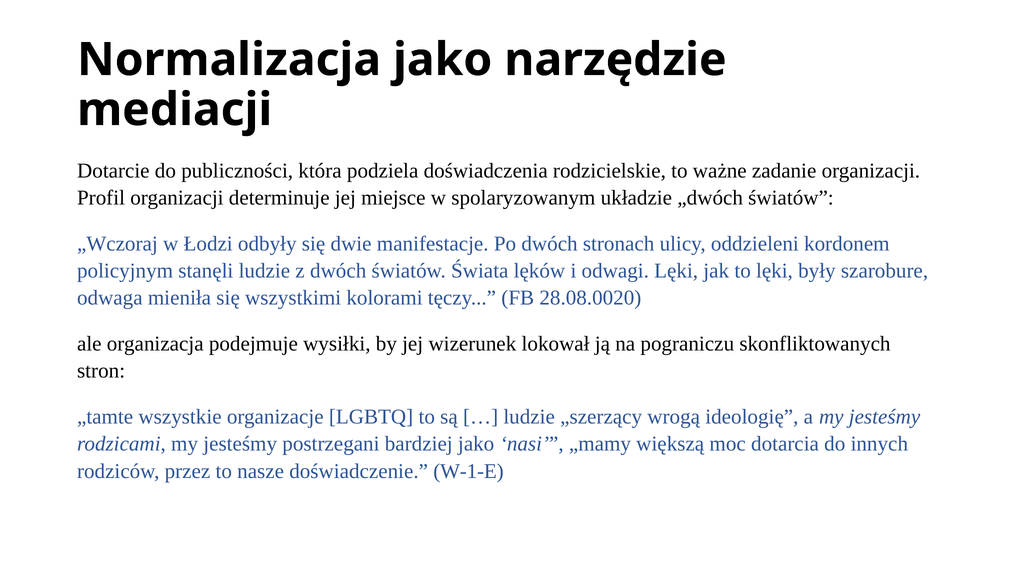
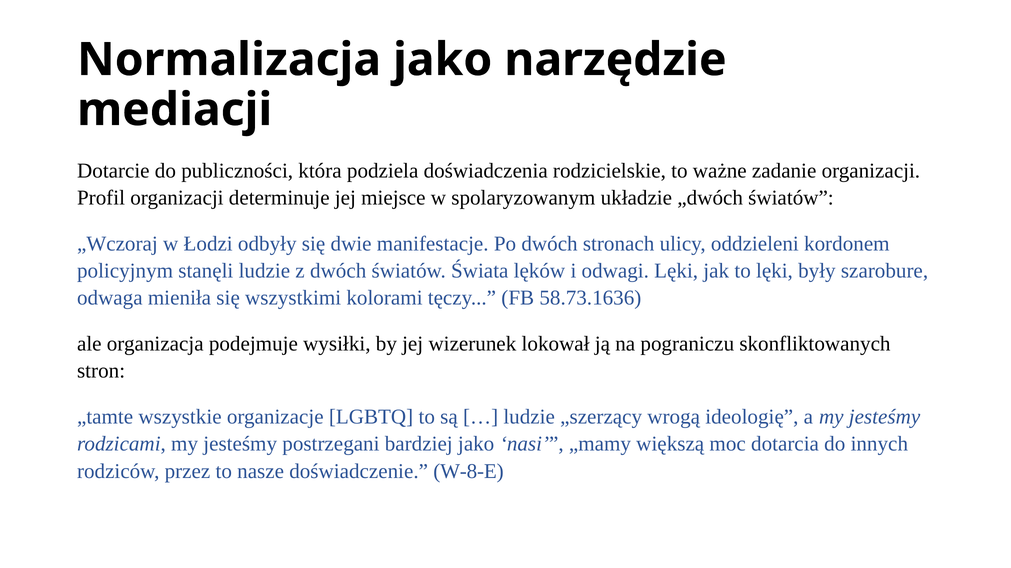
28.08.0020: 28.08.0020 -> 58.73.1636
W-1-E: W-1-E -> W-8-E
